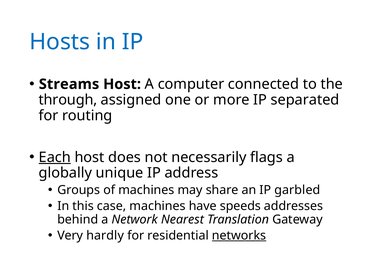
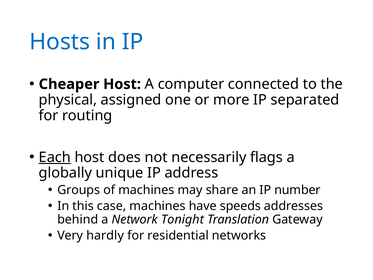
Streams: Streams -> Cheaper
through: through -> physical
garbled: garbled -> number
Nearest: Nearest -> Tonight
networks underline: present -> none
